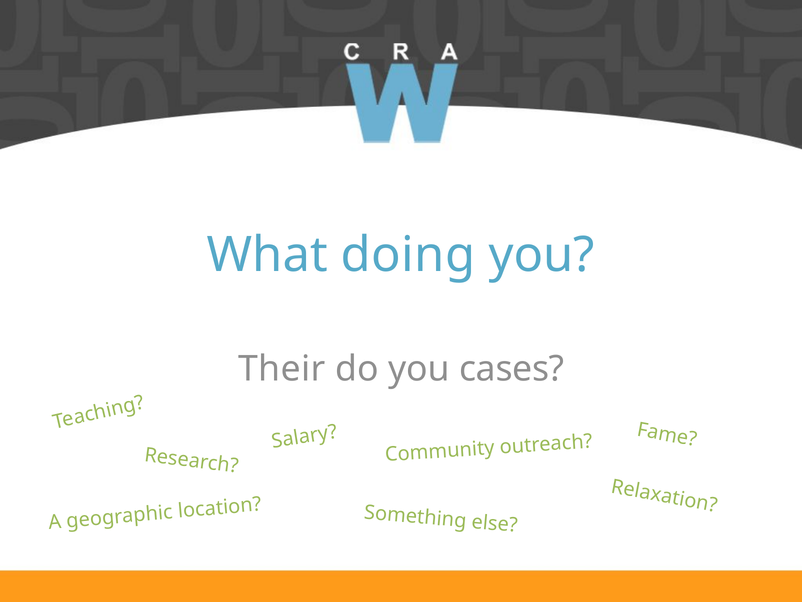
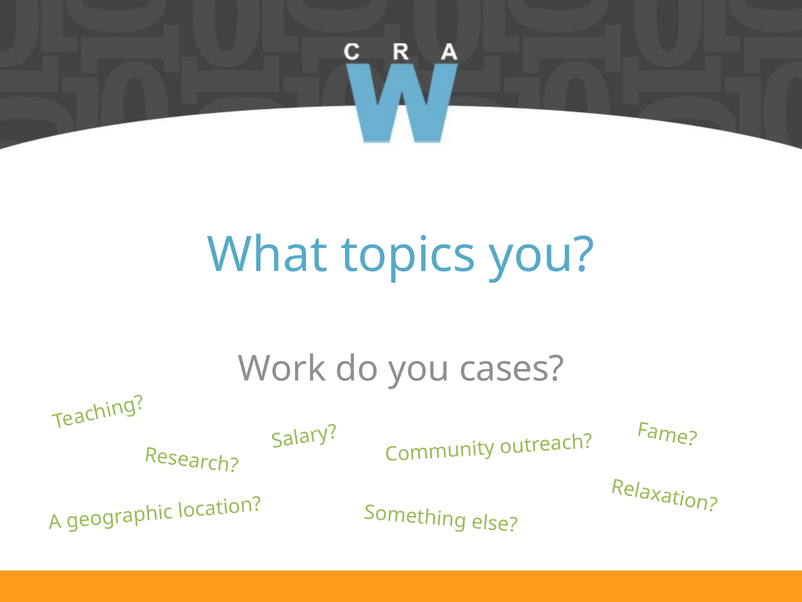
doing: doing -> topics
Their: Their -> Work
